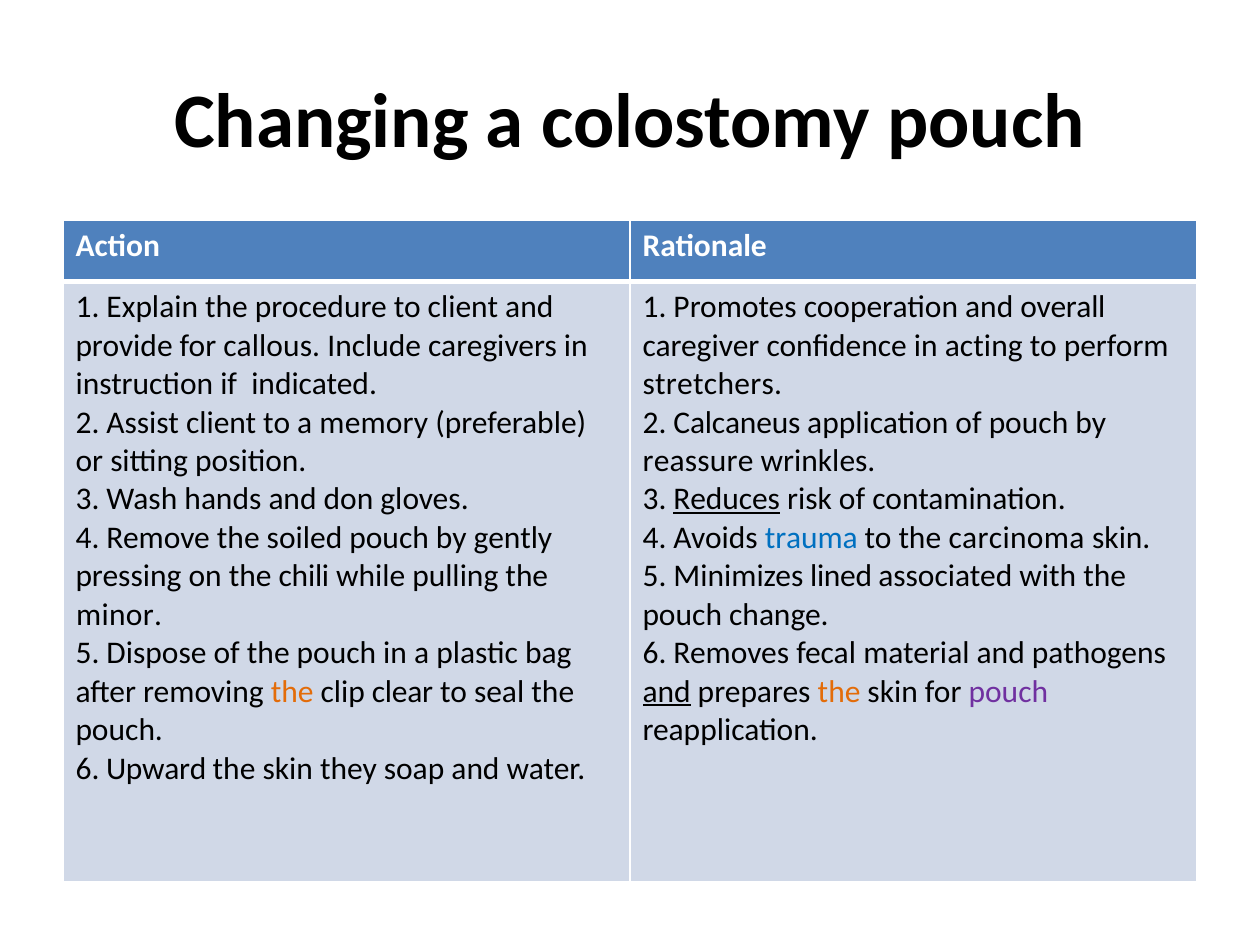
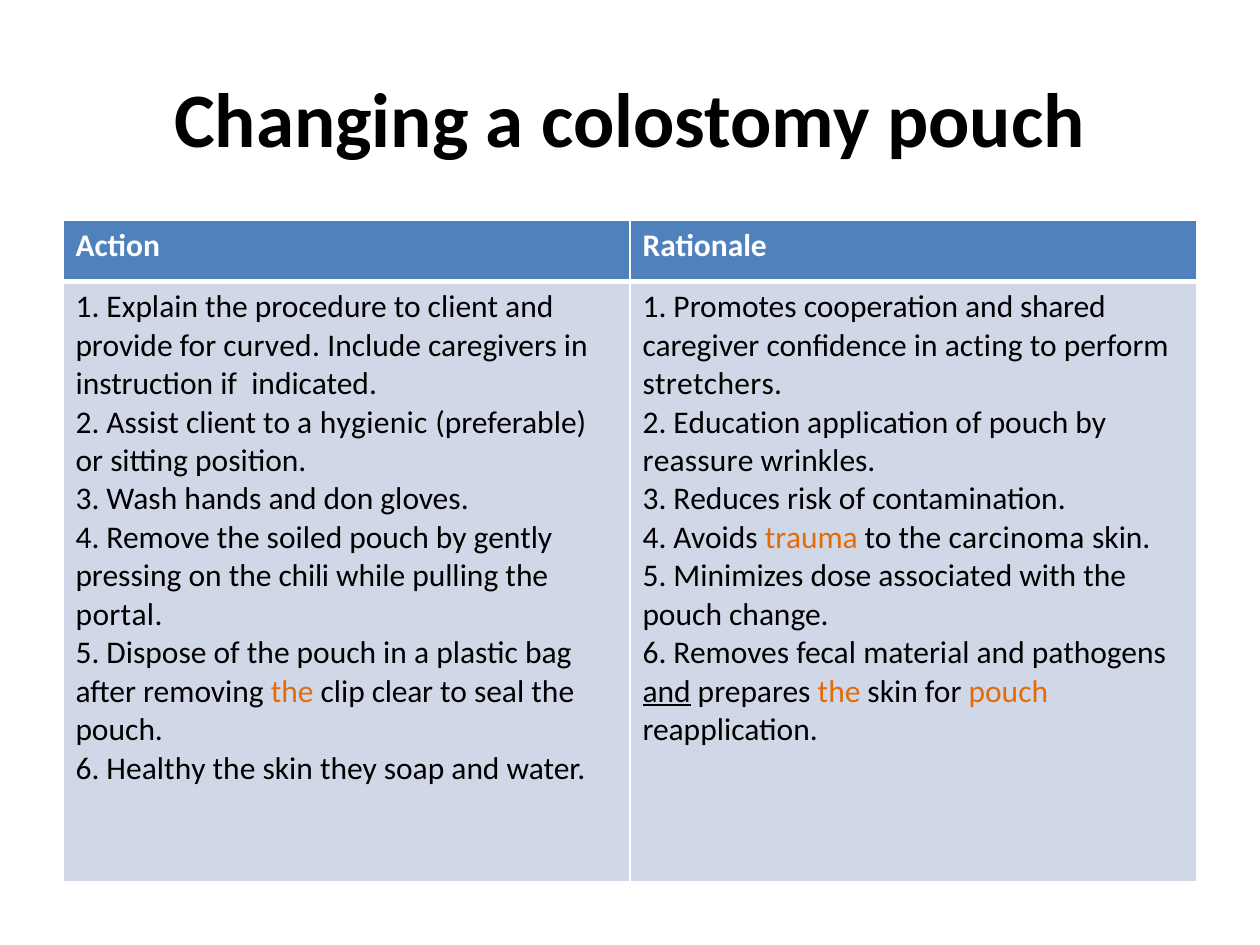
overall: overall -> shared
callous: callous -> curved
memory: memory -> hygienic
Calcaneus: Calcaneus -> Education
Reduces underline: present -> none
trauma colour: blue -> orange
lined: lined -> dose
minor: minor -> portal
pouch at (1008, 692) colour: purple -> orange
Upward: Upward -> Healthy
